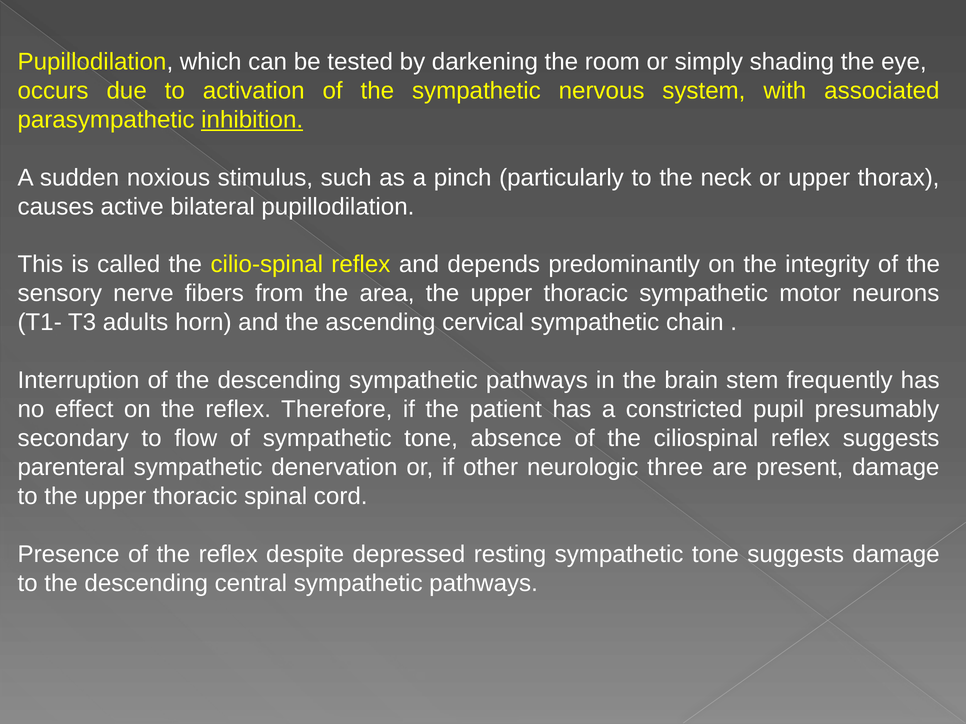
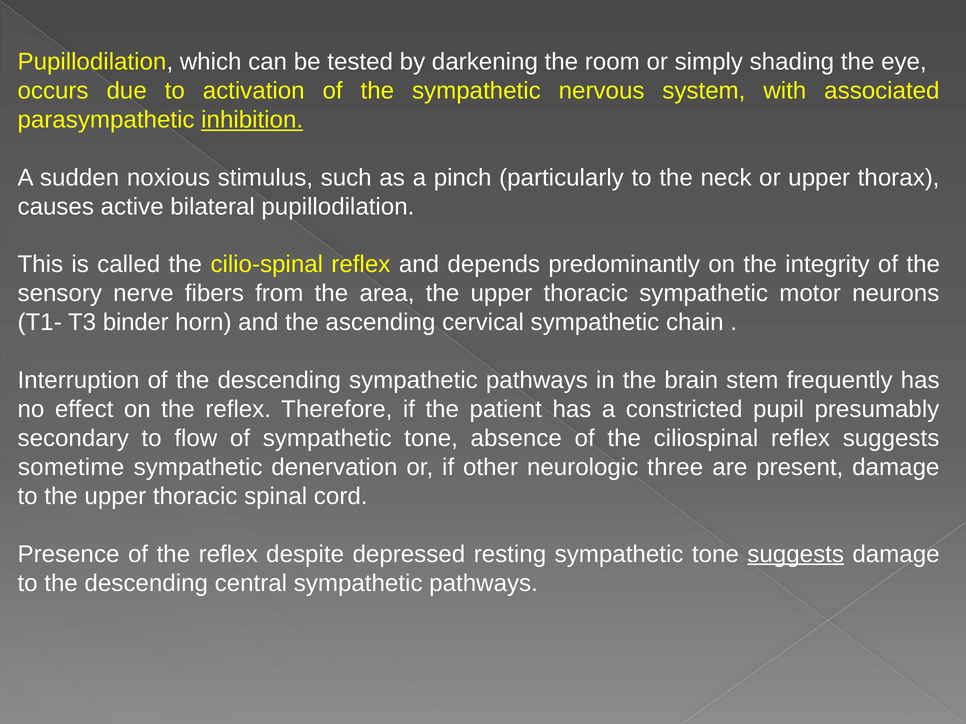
adults: adults -> binder
parenteral: parenteral -> sometime
suggests at (796, 554) underline: none -> present
